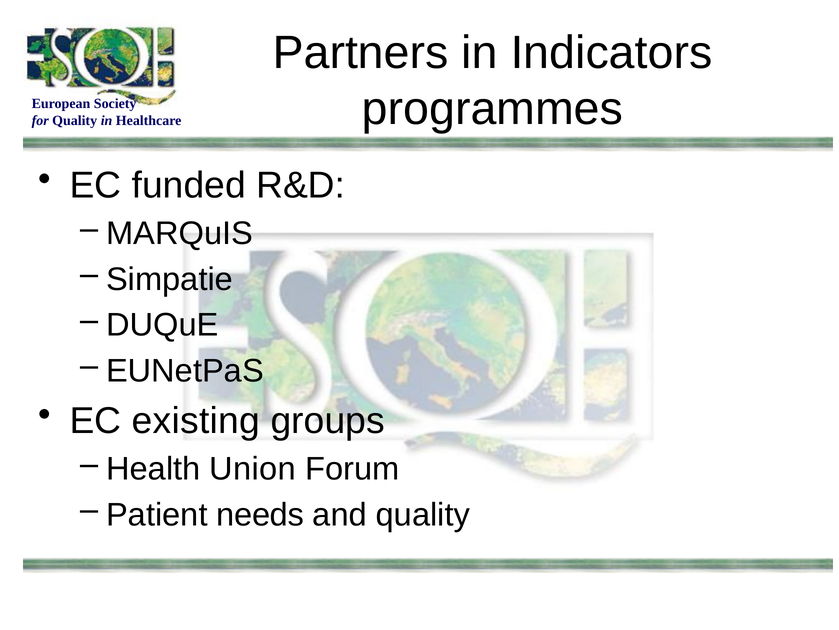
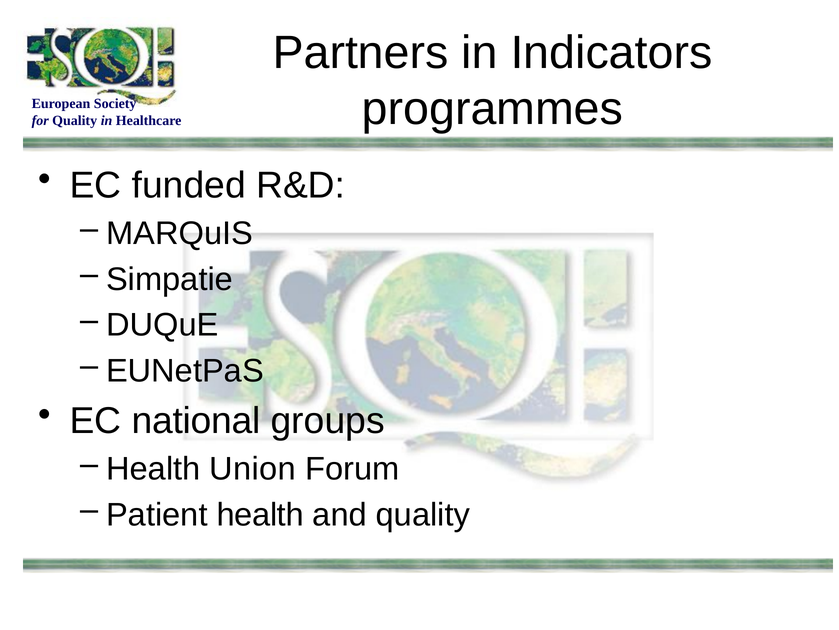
existing: existing -> national
Patient needs: needs -> health
